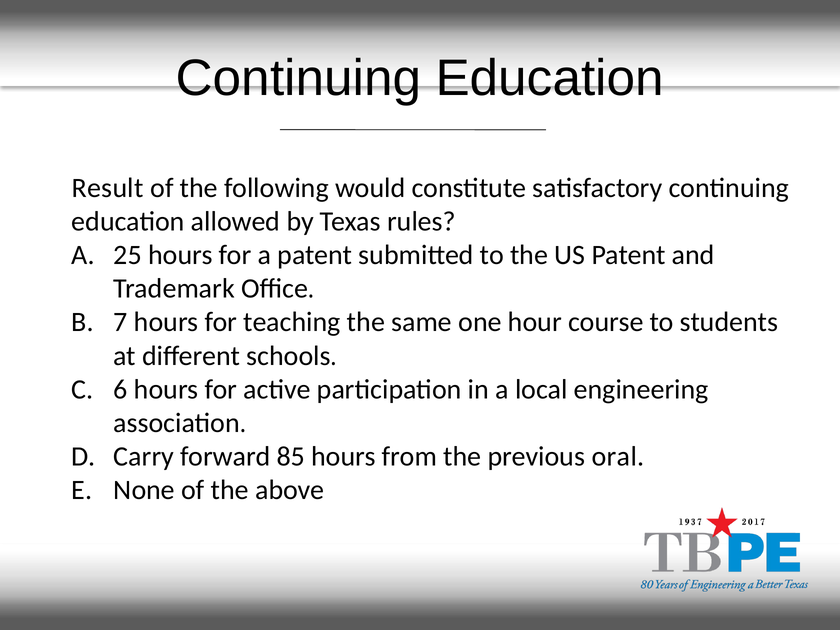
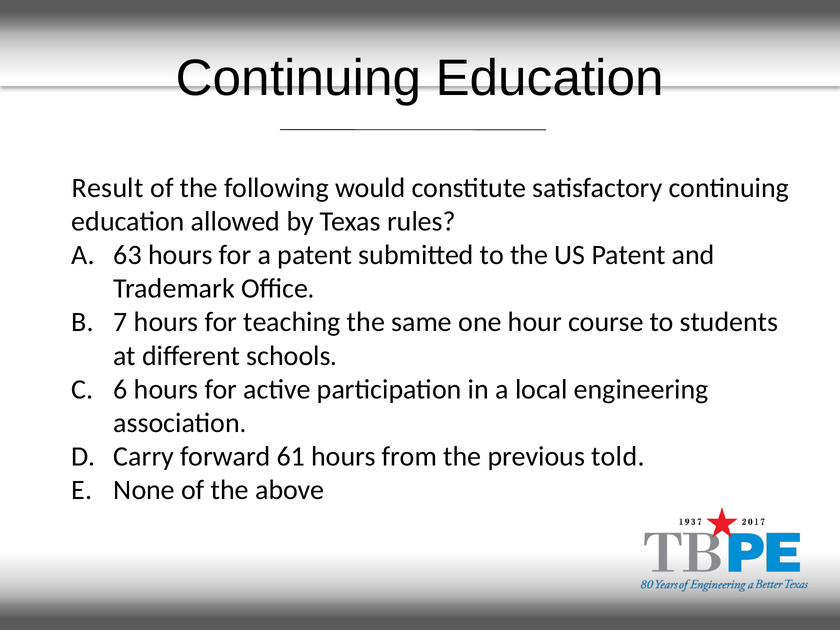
25: 25 -> 63
85: 85 -> 61
oral: oral -> told
